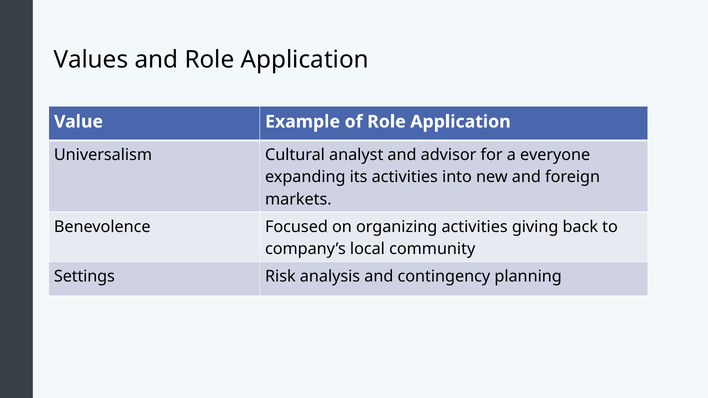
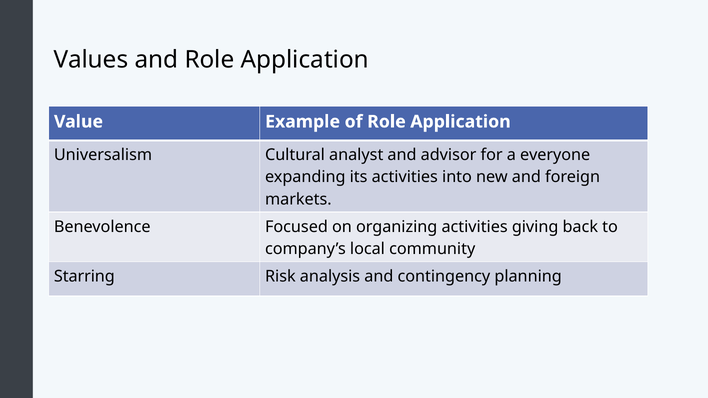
Settings: Settings -> Starring
